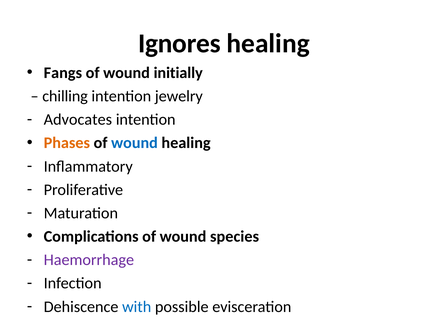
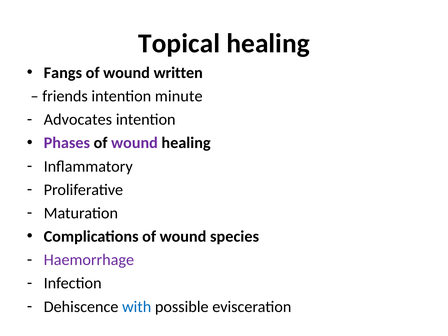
Ignores: Ignores -> Topical
initially: initially -> written
chilling: chilling -> friends
jewelry: jewelry -> minute
Phases colour: orange -> purple
wound at (134, 143) colour: blue -> purple
